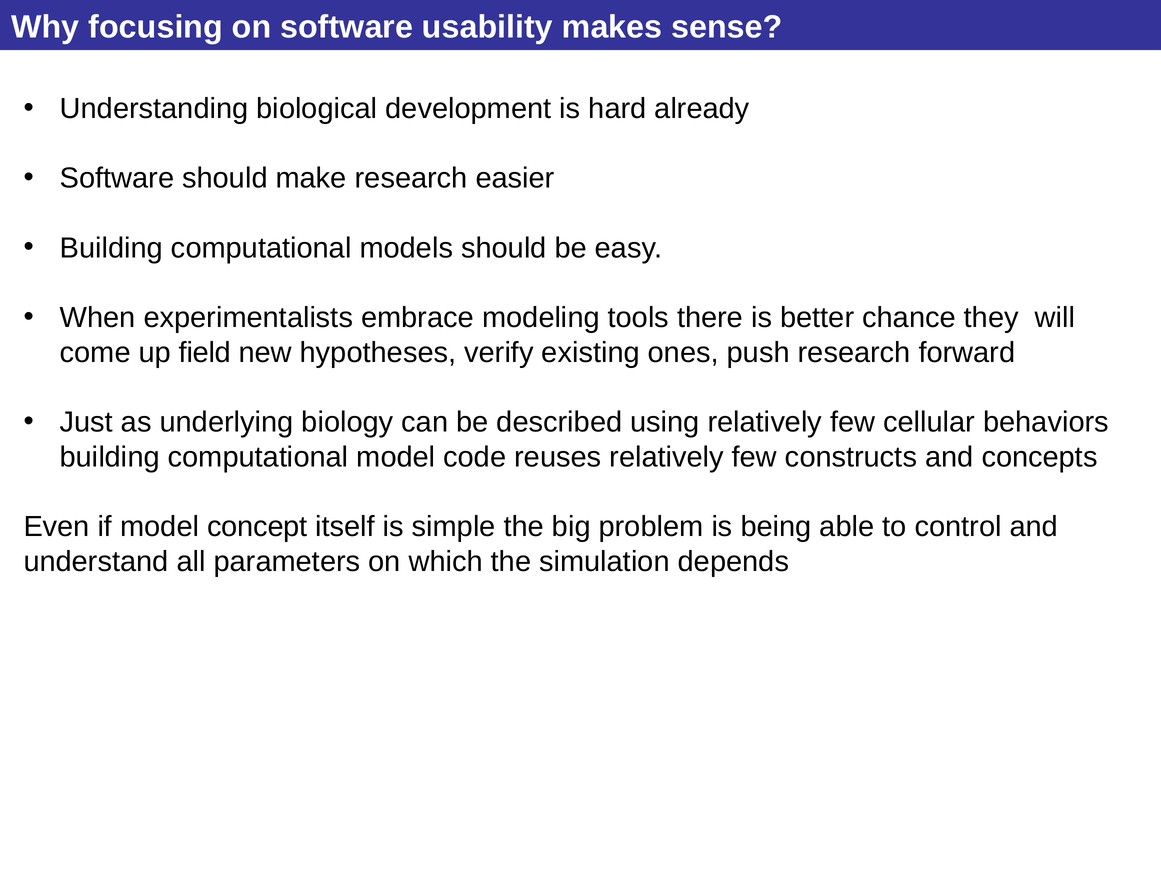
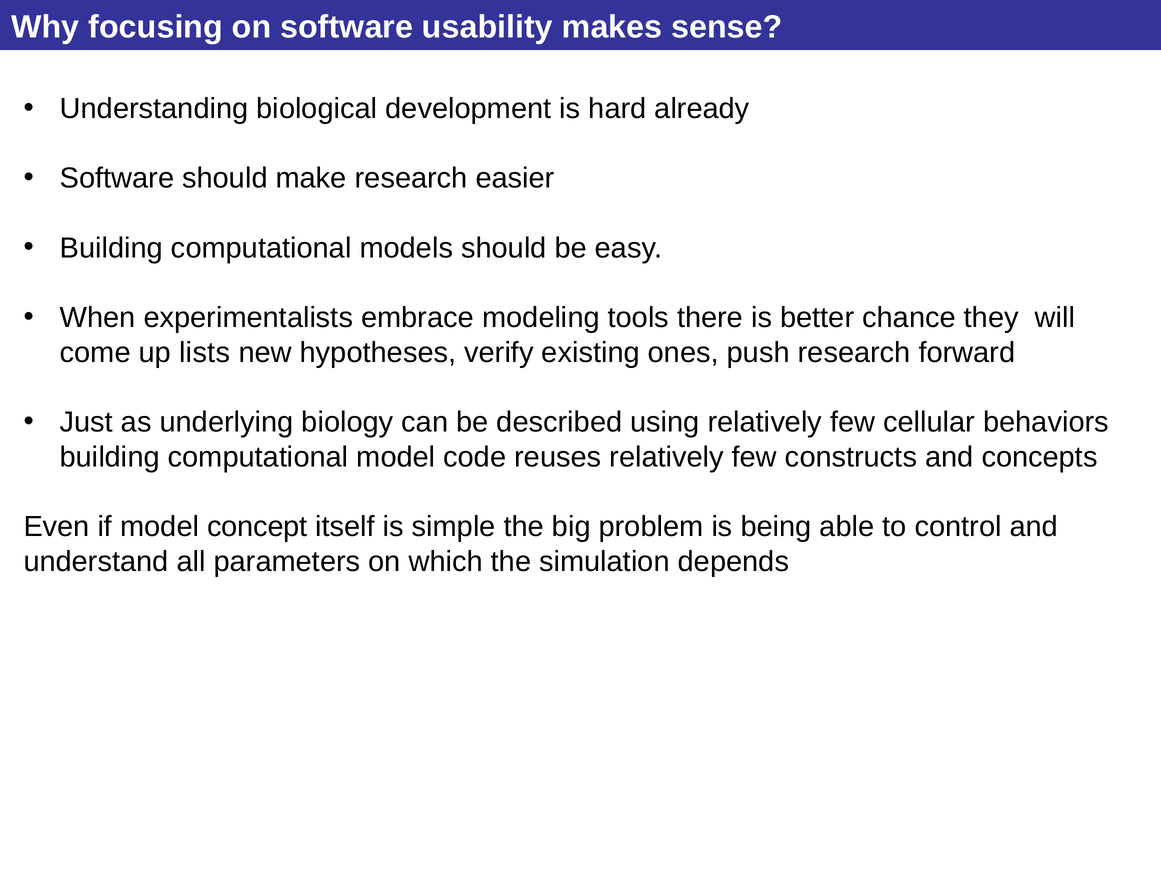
field: field -> lists
